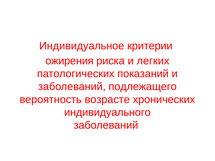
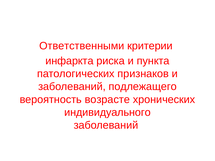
Индивидуальное: Индивидуальное -> Ответственными
ожирения: ожирения -> инфаркта
легких: легких -> пункта
показаний: показаний -> признаков
